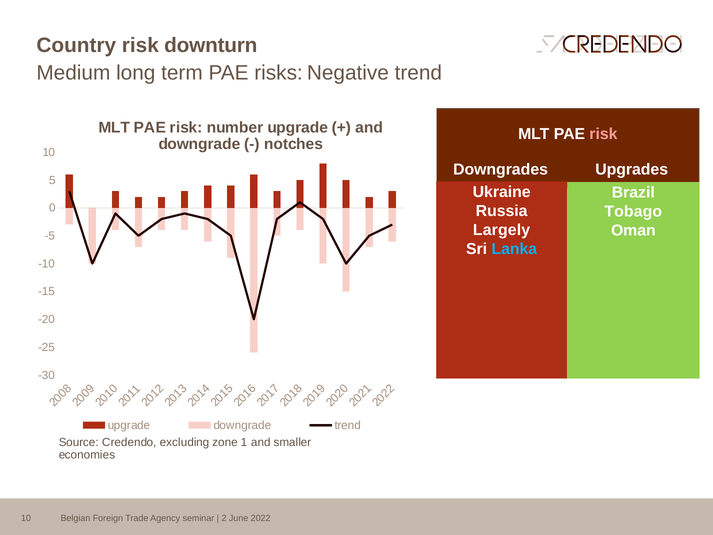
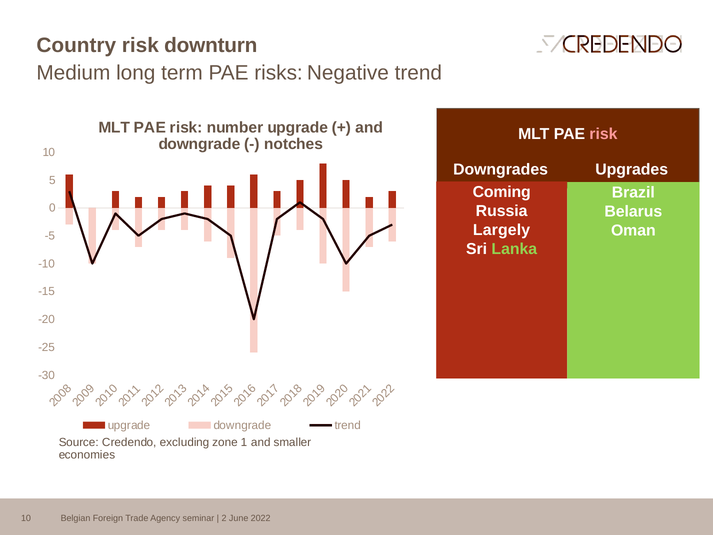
Ukraine: Ukraine -> Coming
Tobago: Tobago -> Belarus
Lanka colour: light blue -> light green
